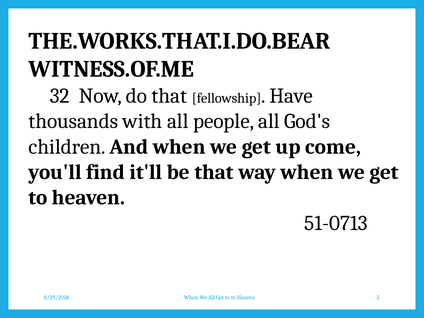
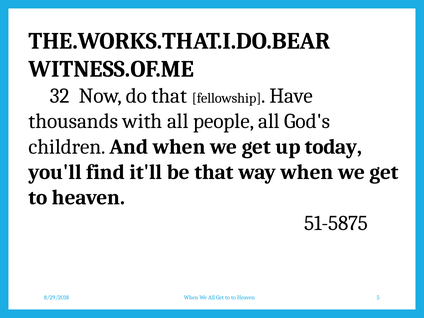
come: come -> today
51-0713: 51-0713 -> 51-5875
